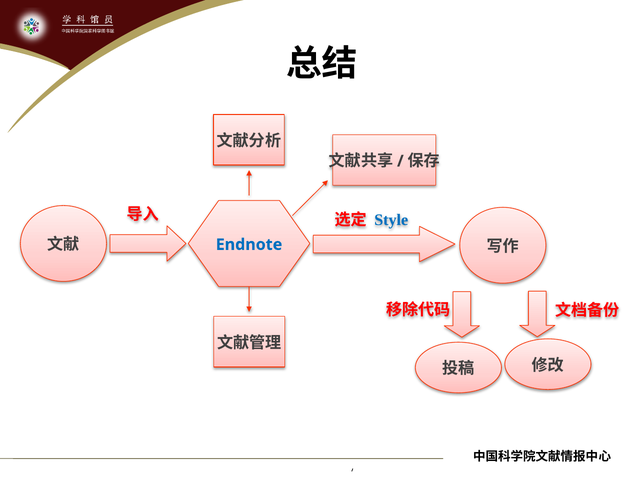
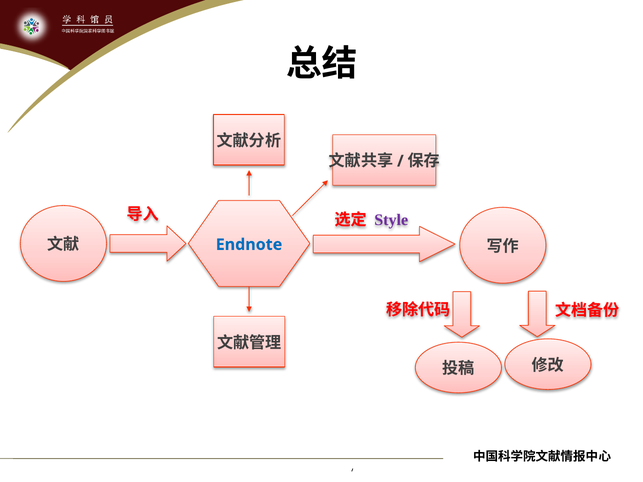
Style colour: blue -> purple
